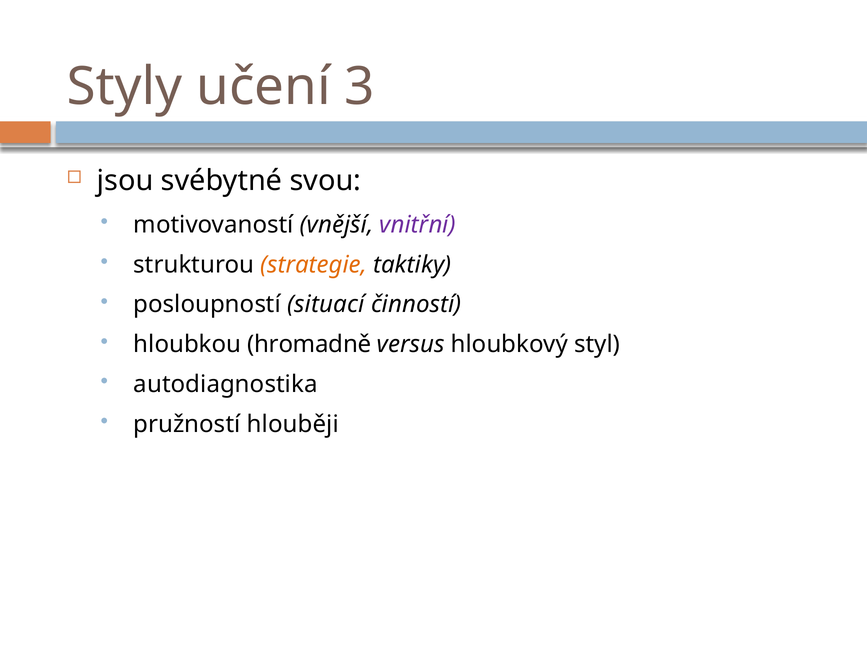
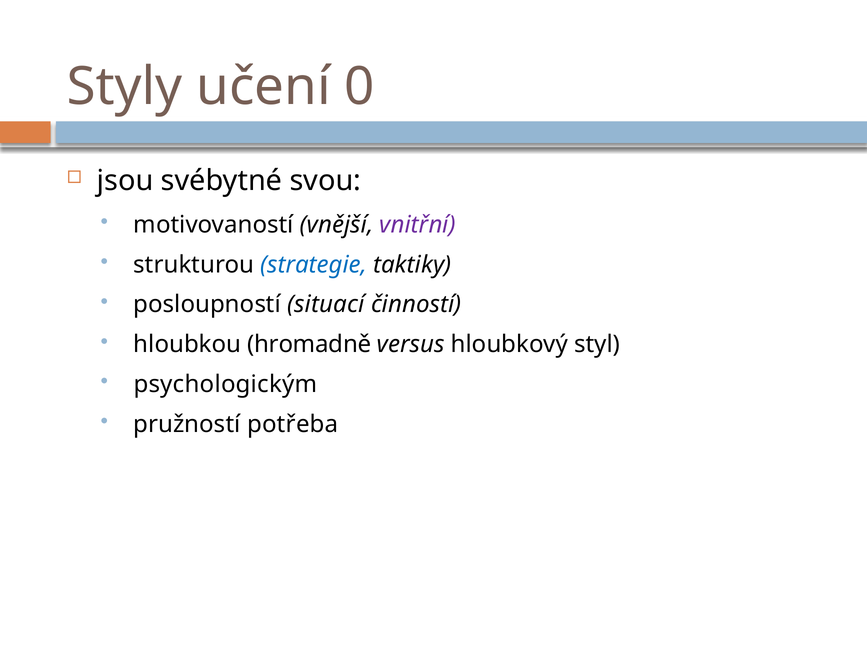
3: 3 -> 0
strategie colour: orange -> blue
autodiagnostika: autodiagnostika -> psychologickým
hlouběji: hlouběji -> potřeba
